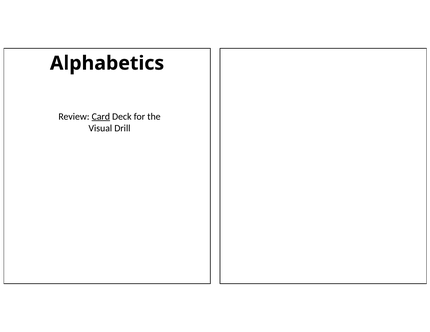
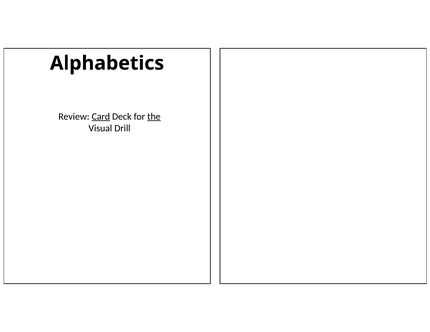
the underline: none -> present
